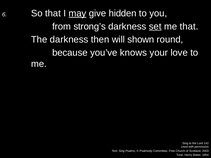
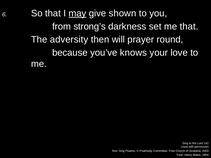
hidden: hidden -> shown
set underline: present -> none
The darkness: darkness -> adversity
shown: shown -> prayer
